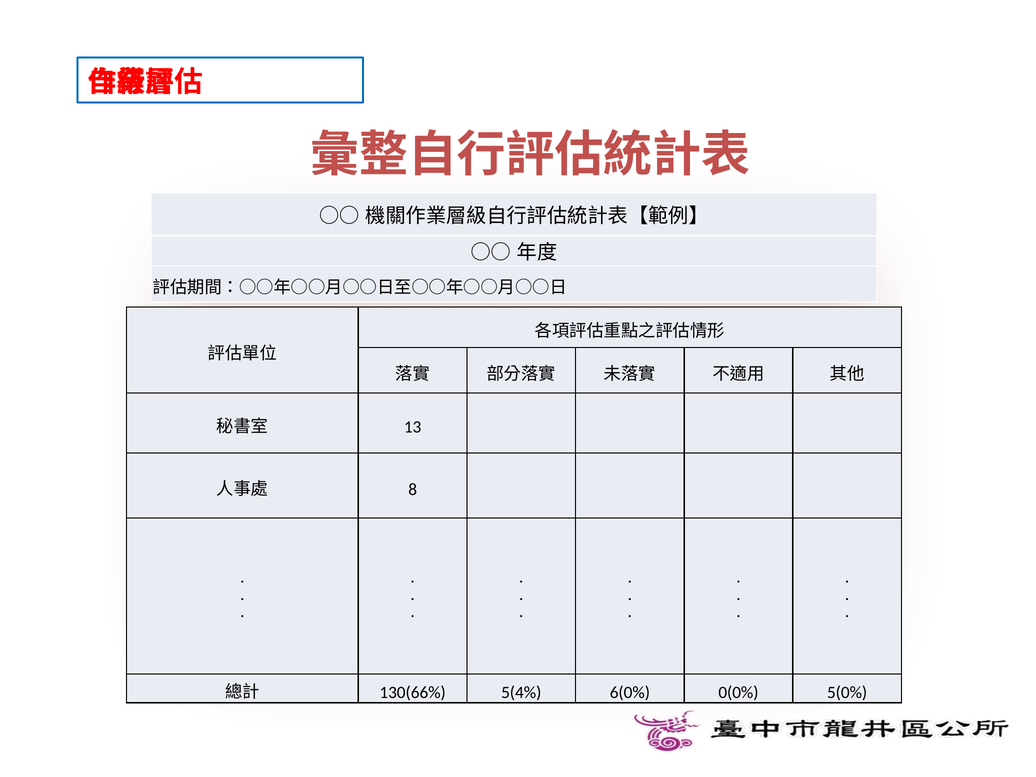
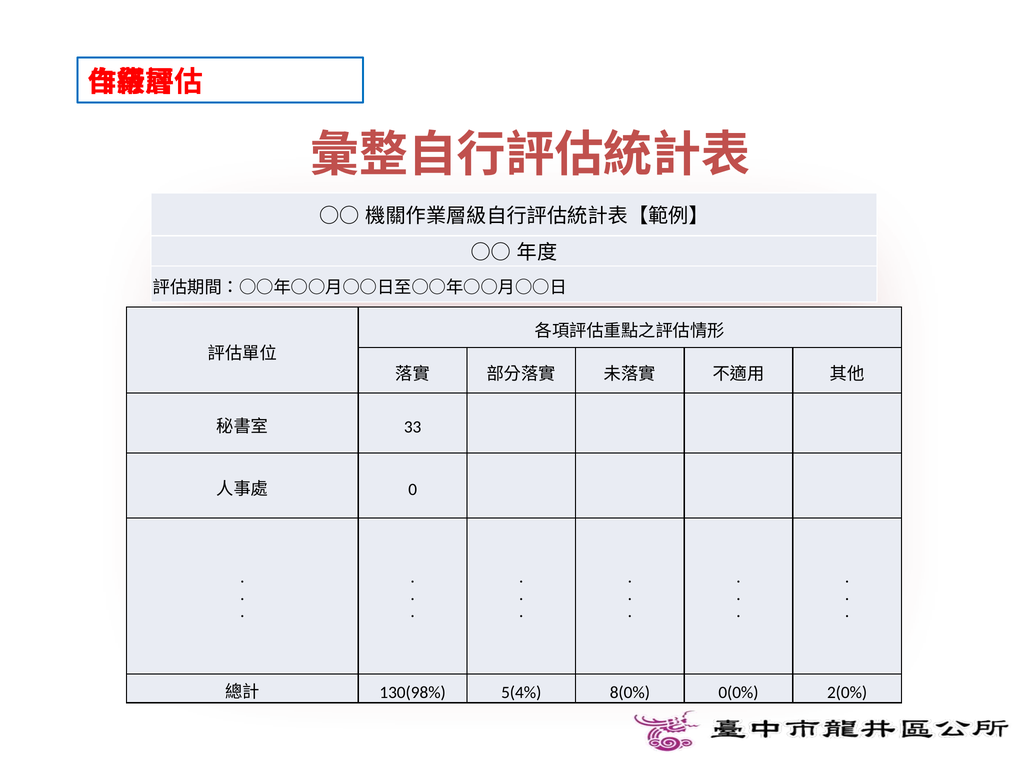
13: 13 -> 33
8: 8 -> 0
130(66%: 130(66% -> 130(98%
6(0%: 6(0% -> 8(0%
5(0%: 5(0% -> 2(0%
